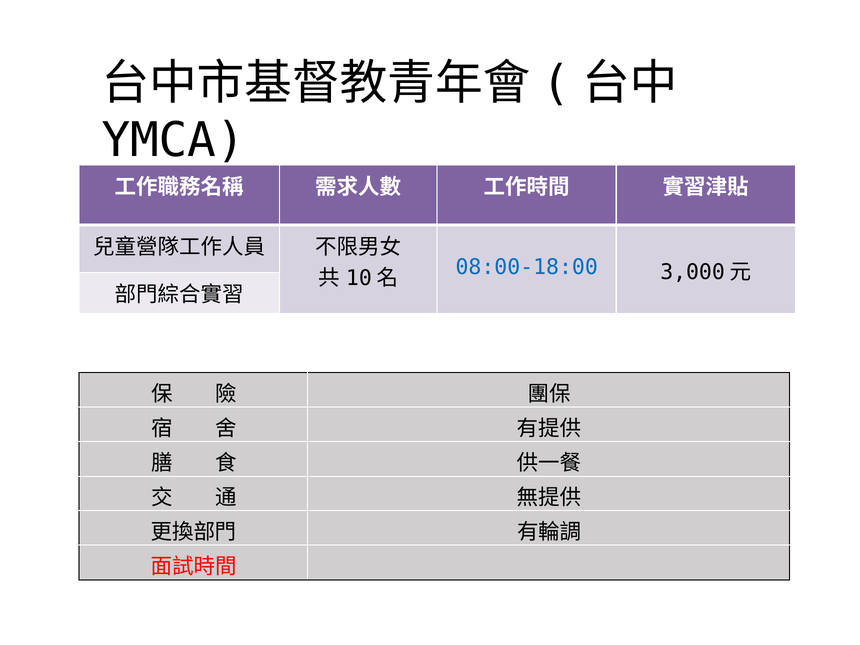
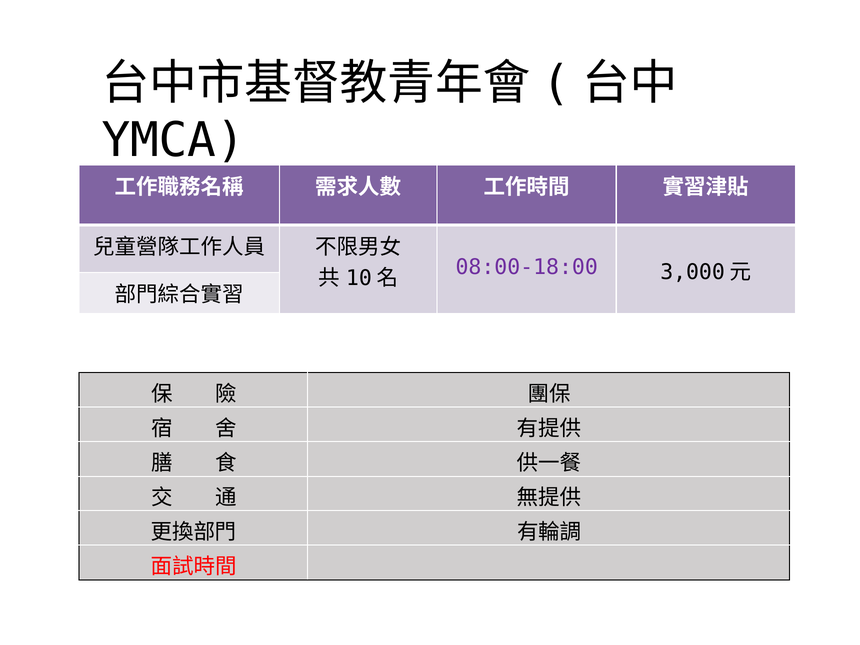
08:00-18:00 colour: blue -> purple
